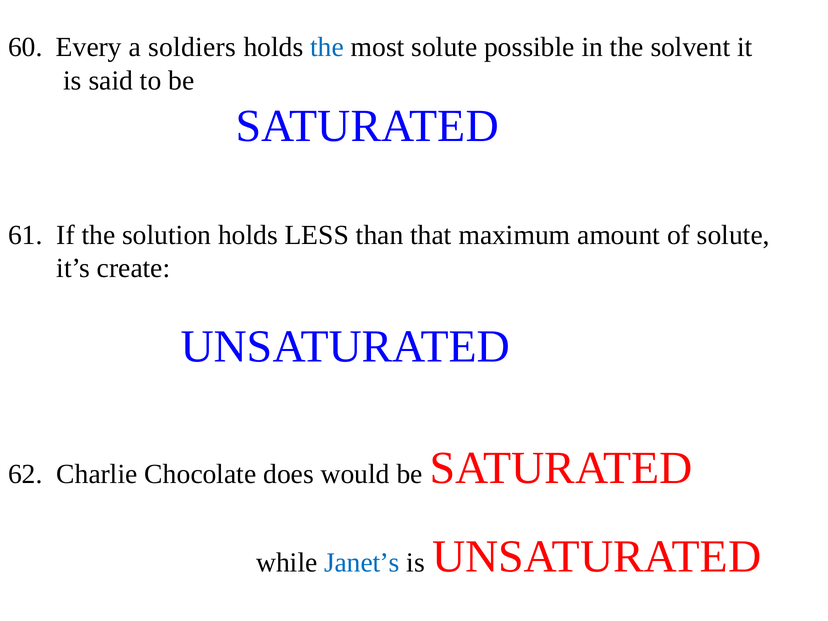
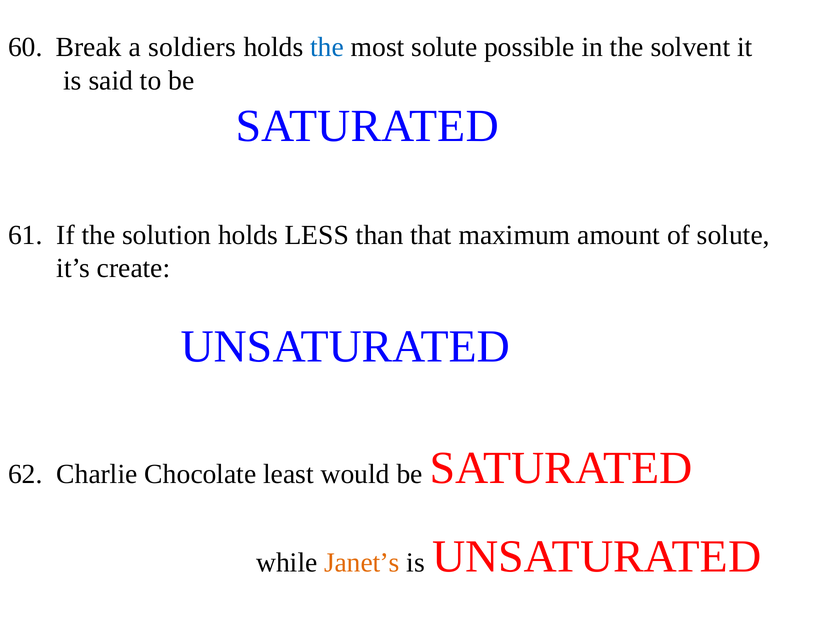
Every: Every -> Break
does: does -> least
Janet’s colour: blue -> orange
